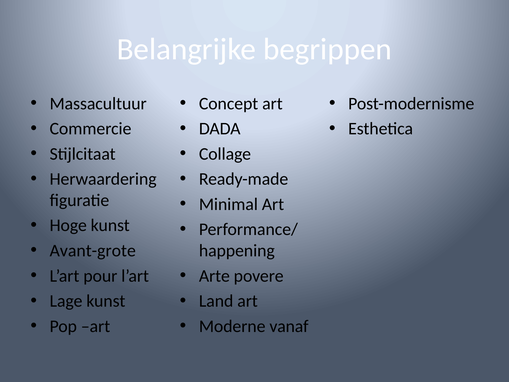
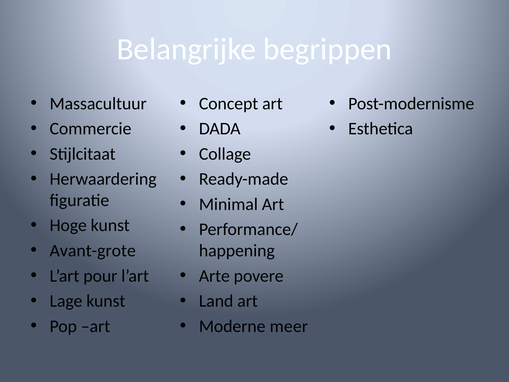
vanaf: vanaf -> meer
